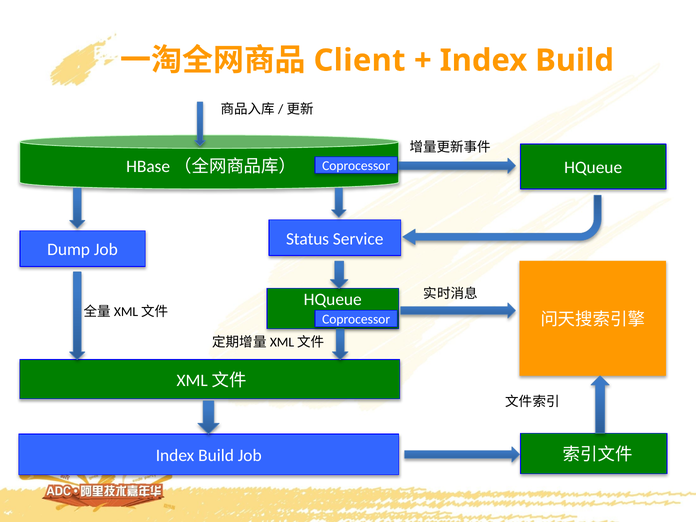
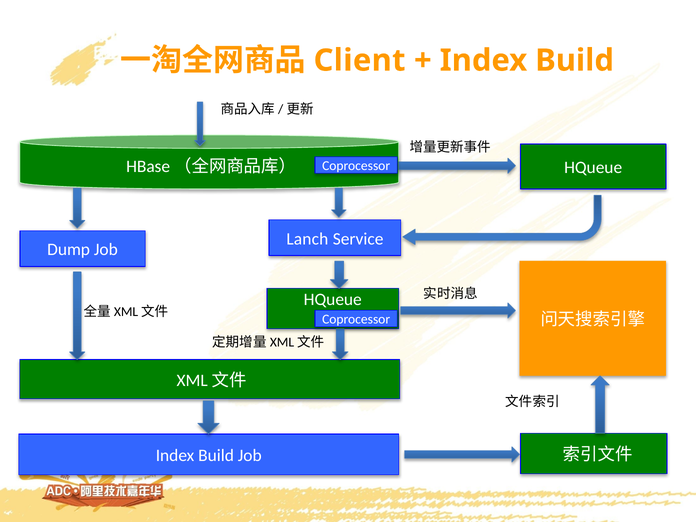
Status: Status -> Lanch
